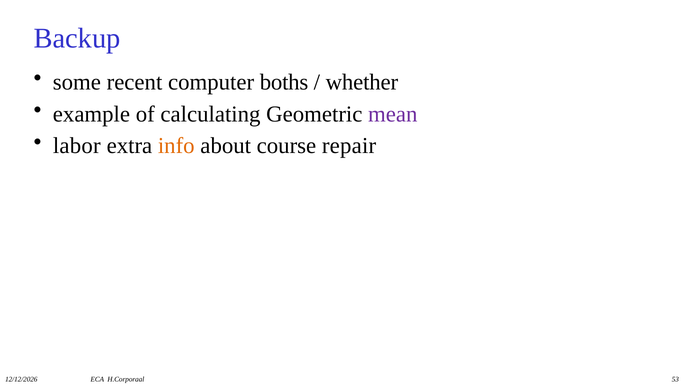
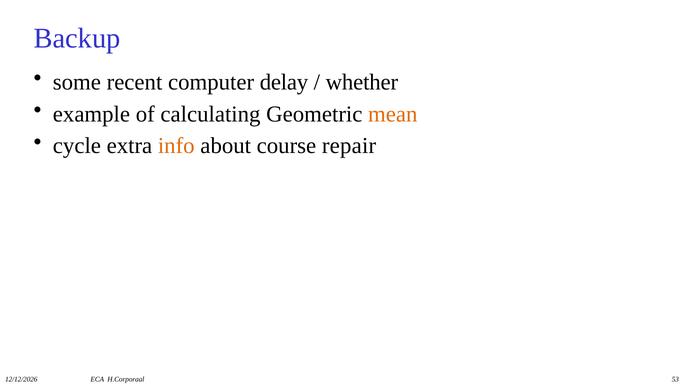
boths: boths -> delay
mean colour: purple -> orange
labor: labor -> cycle
